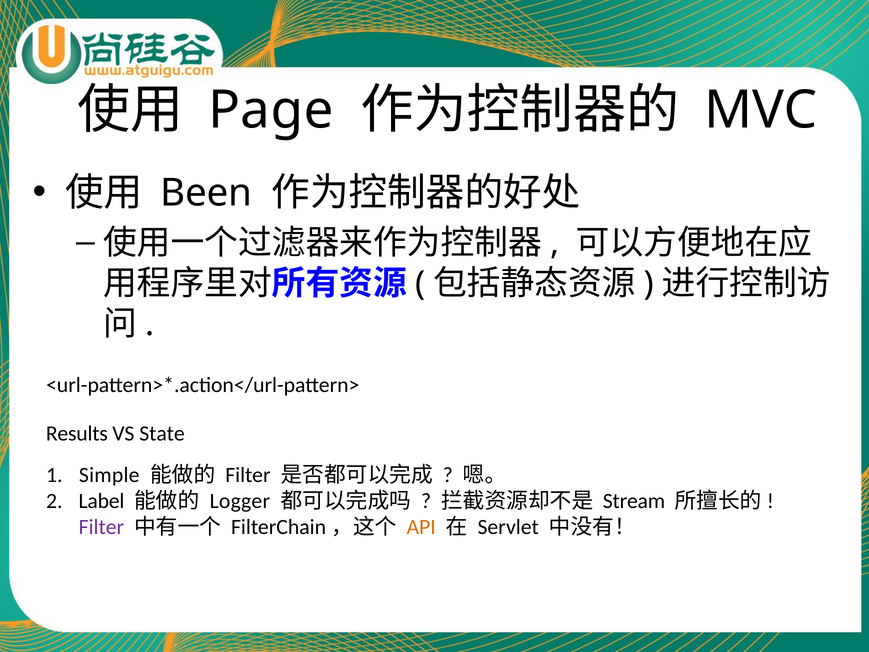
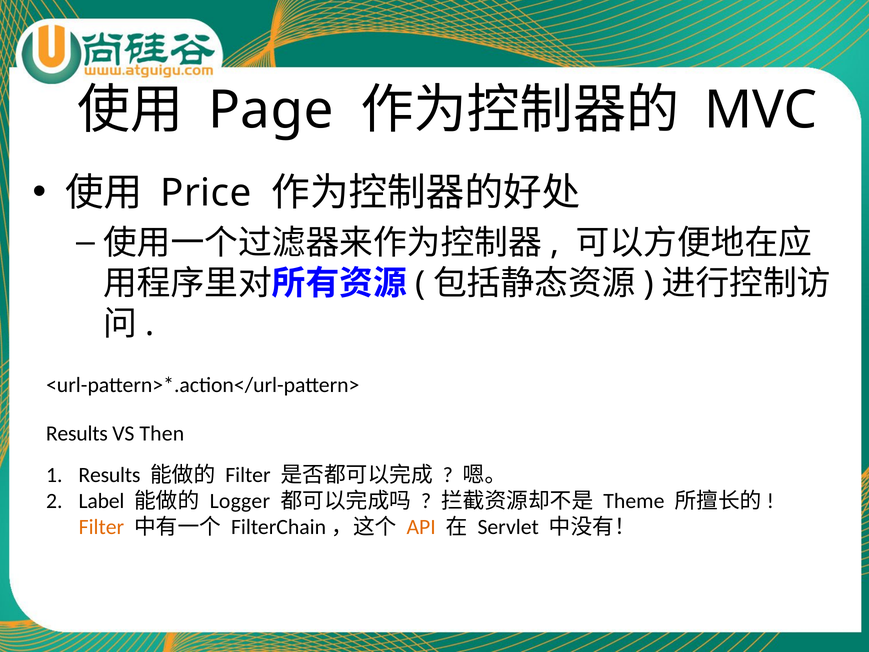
Been: Been -> Price
State: State -> Then
Simple at (109, 475): Simple -> Results
Stream: Stream -> Theme
Filter at (101, 527) colour: purple -> orange
